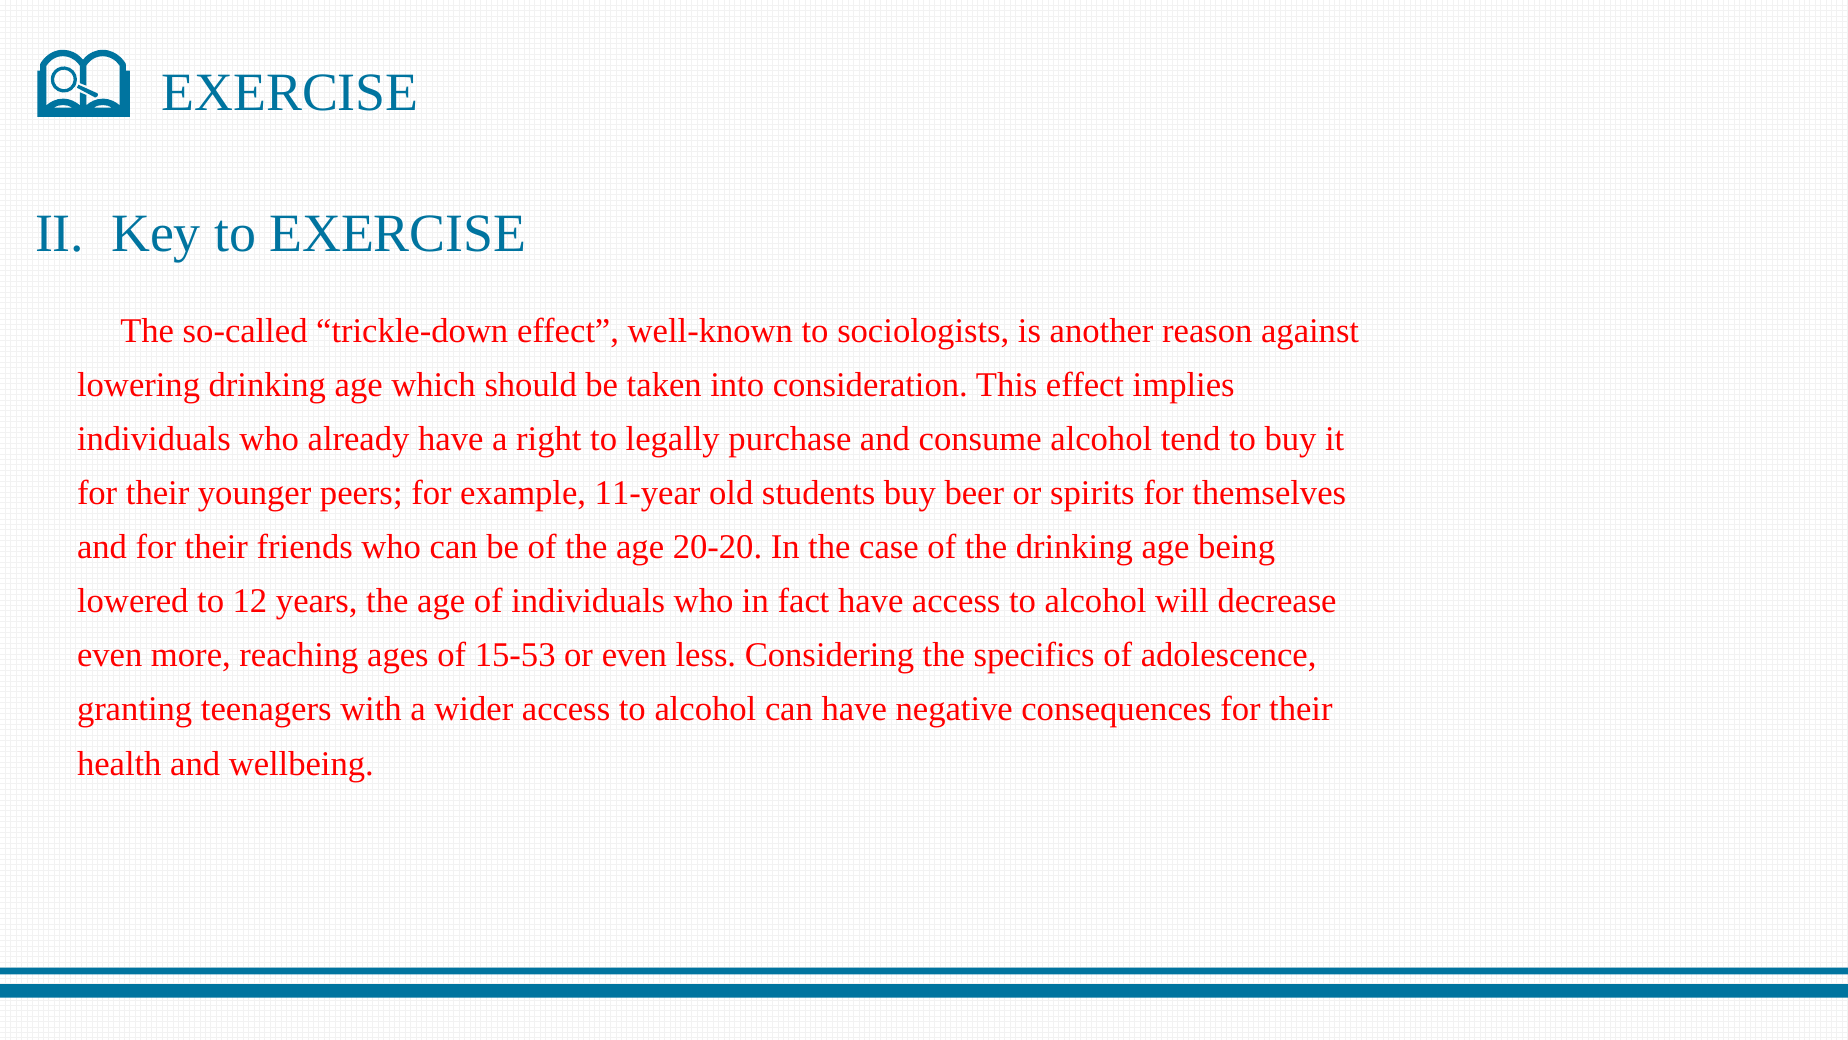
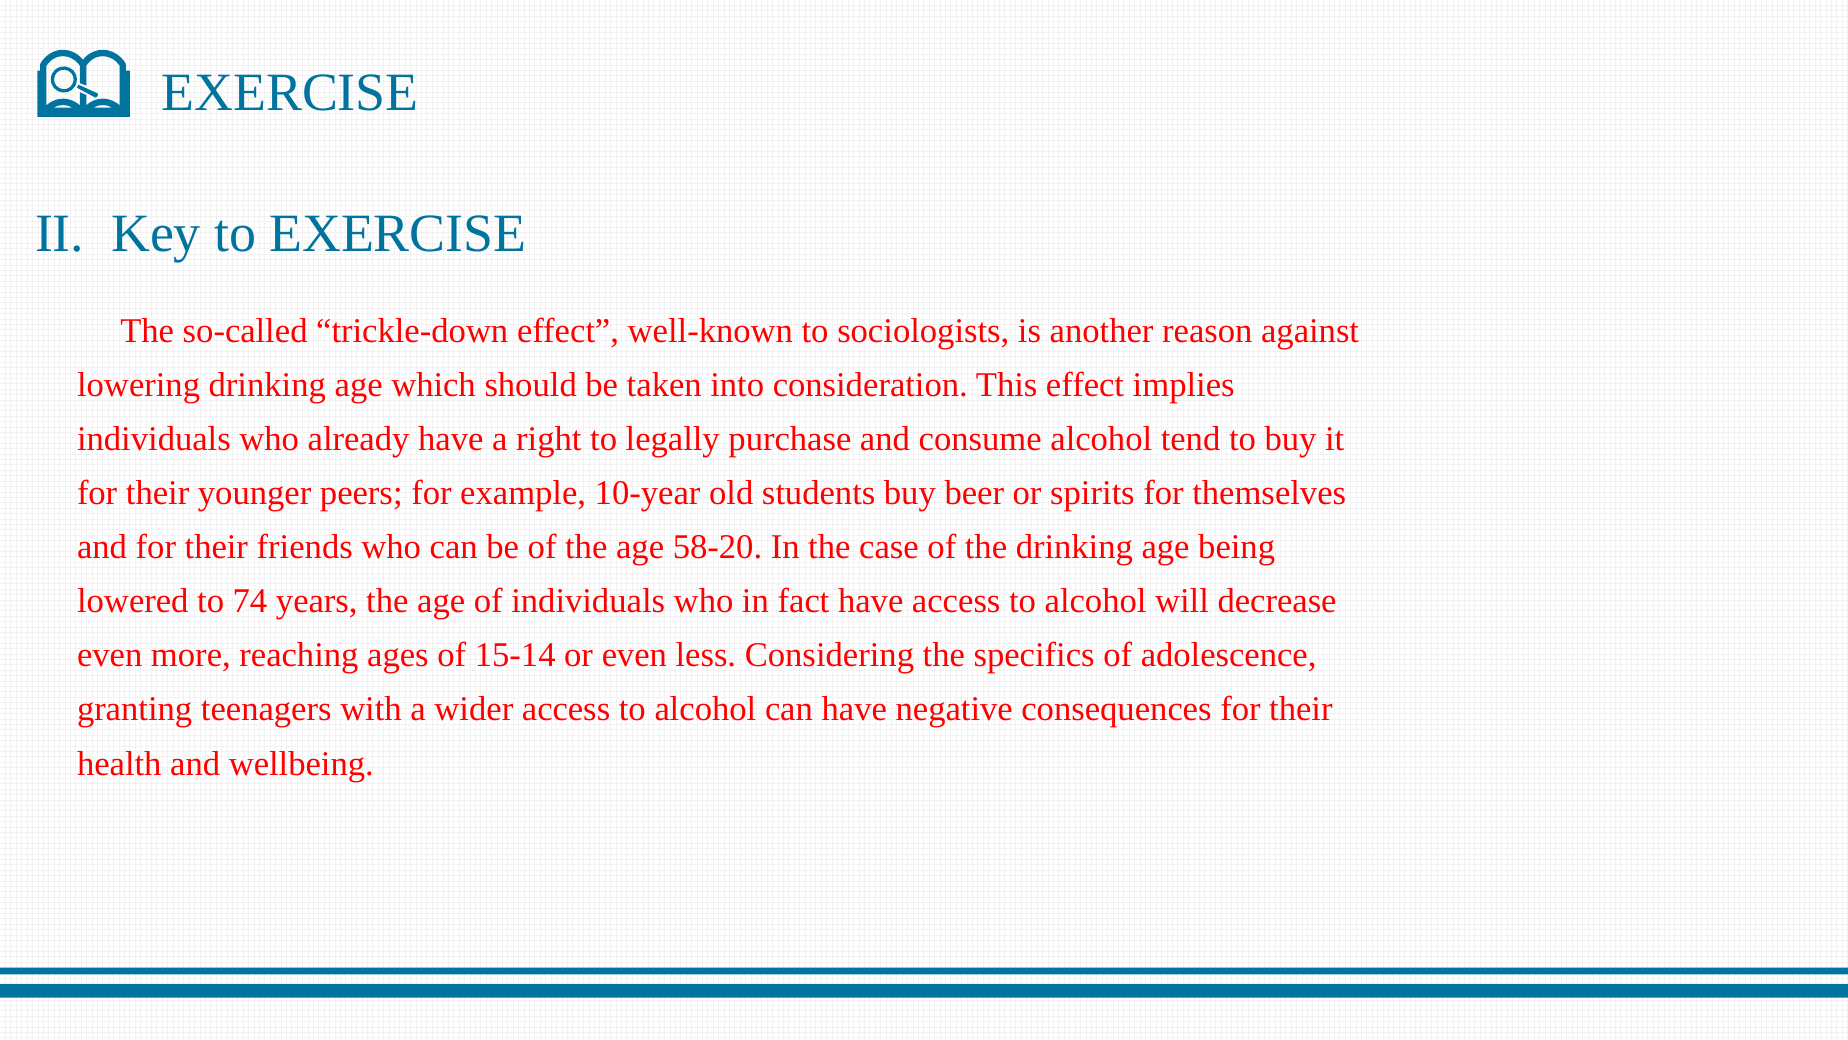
11-year: 11-year -> 10-year
20-20: 20-20 -> 58-20
12: 12 -> 74
15-53: 15-53 -> 15-14
